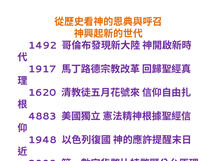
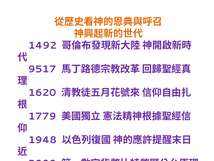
1917: 1917 -> 9517
4883: 4883 -> 1779
